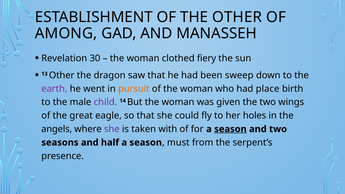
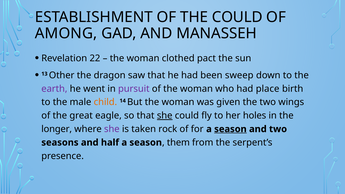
THE OTHER: OTHER -> COULD
30: 30 -> 22
fiery: fiery -> pact
pursuit colour: orange -> purple
child colour: purple -> orange
she at (165, 116) underline: none -> present
angels: angels -> longer
with: with -> rock
must: must -> them
